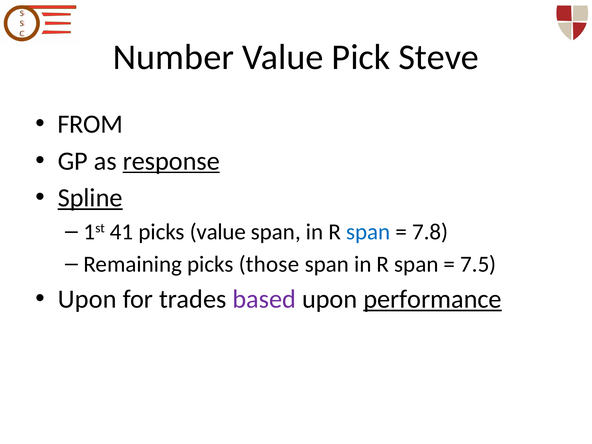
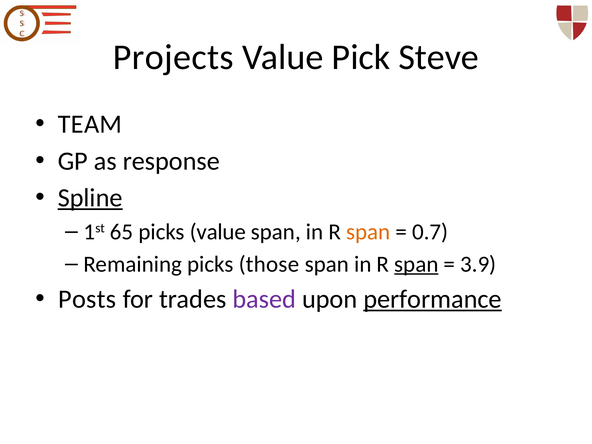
Number: Number -> Projects
FROM: FROM -> TEAM
response underline: present -> none
41: 41 -> 65
span at (368, 232) colour: blue -> orange
7.8: 7.8 -> 0.7
span at (416, 264) underline: none -> present
7.5: 7.5 -> 3.9
Upon at (87, 299): Upon -> Posts
